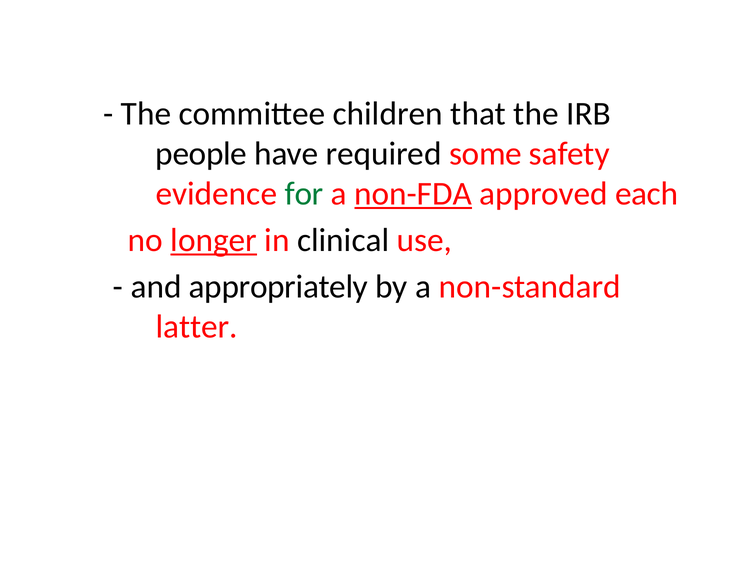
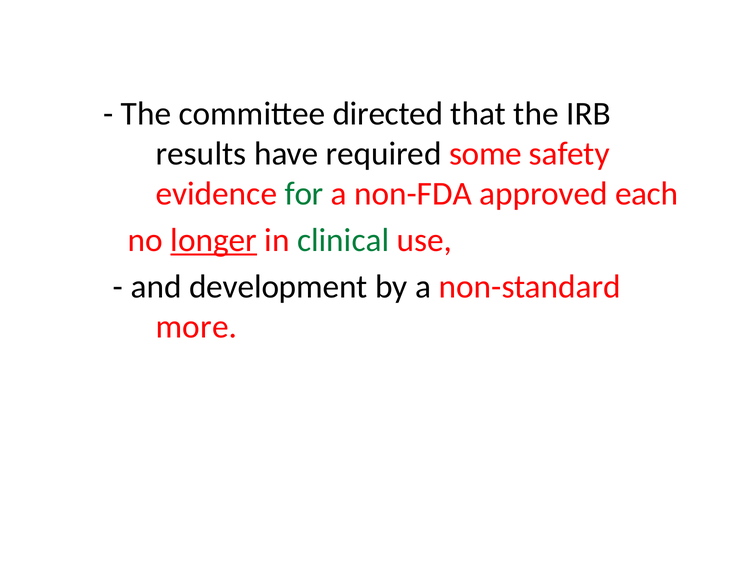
children: children -> directed
people: people -> results
non-FDA underline: present -> none
clinical colour: black -> green
appropriately: appropriately -> development
latter: latter -> more
